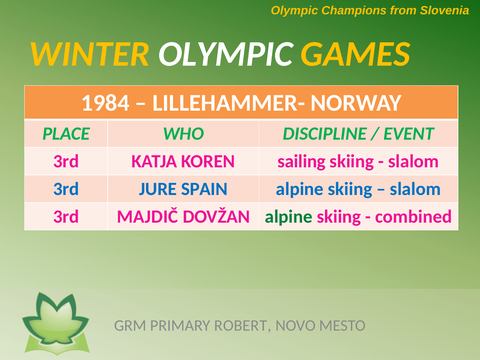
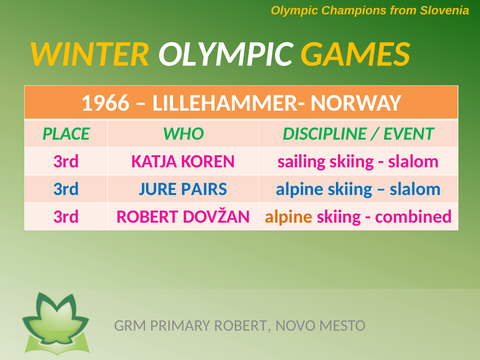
1984: 1984 -> 1966
SPAIN: SPAIN -> PAIRS
3rd MAJDIČ: MAJDIČ -> ROBERT
alpine at (289, 217) colour: green -> orange
